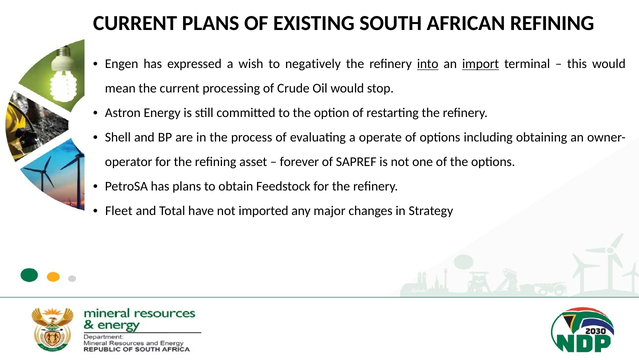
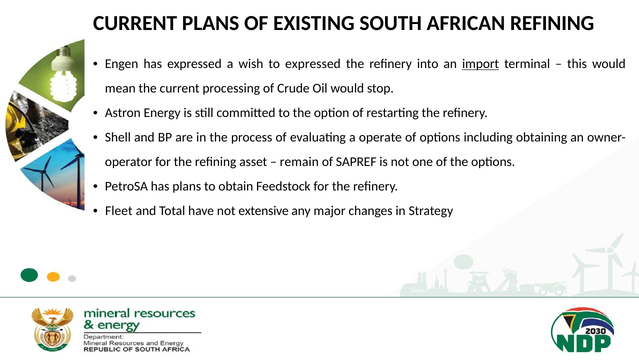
to negatively: negatively -> expressed
into underline: present -> none
forever: forever -> remain
imported: imported -> extensive
